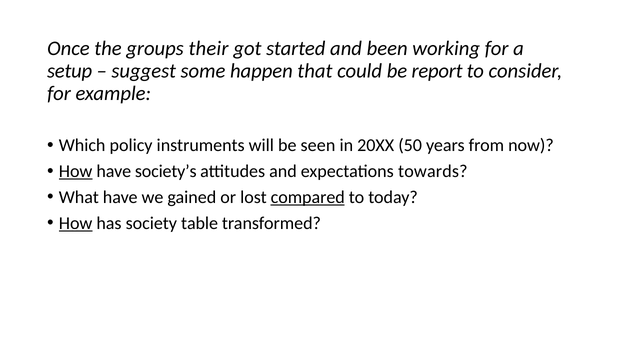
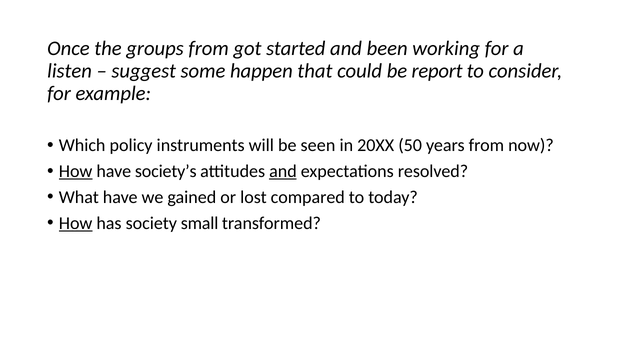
groups their: their -> from
setup: setup -> listen
and at (283, 171) underline: none -> present
towards: towards -> resolved
compared underline: present -> none
table: table -> small
